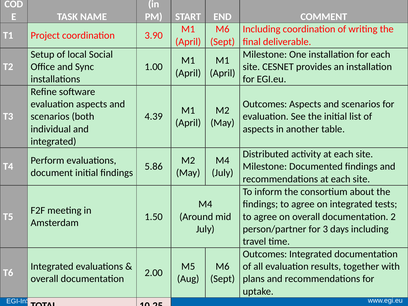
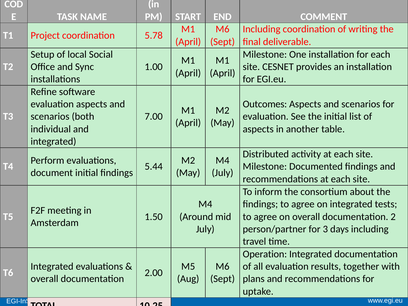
3.90: 3.90 -> 5.78
4.39: 4.39 -> 7.00
5.86: 5.86 -> 5.44
Outcomes at (265, 254): Outcomes -> Operation
